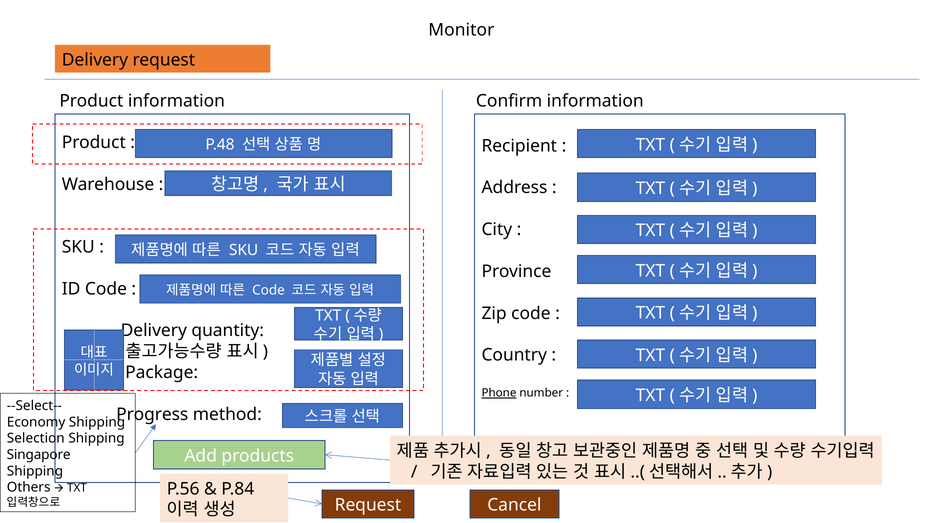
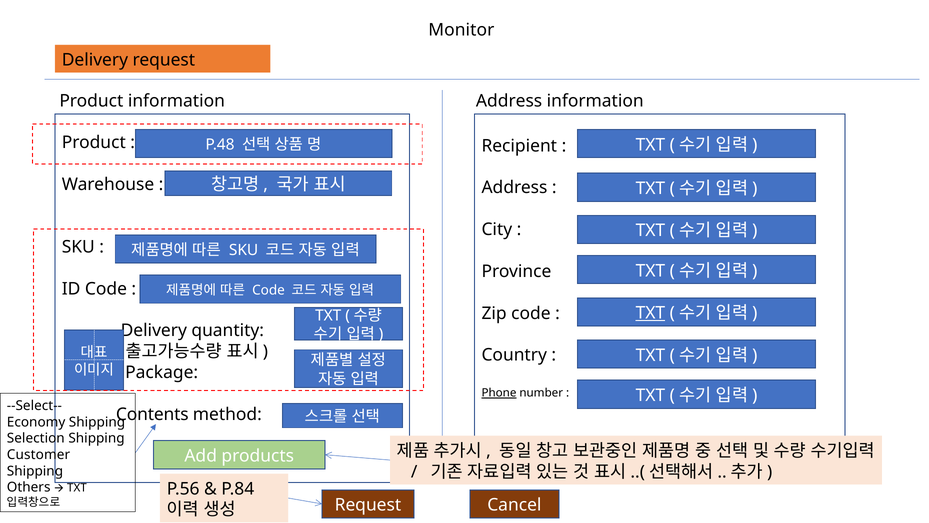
Confirm at (509, 101): Confirm -> Address
TXT at (650, 313) underline: none -> present
Progress: Progress -> Contents
Singapore: Singapore -> Customer
